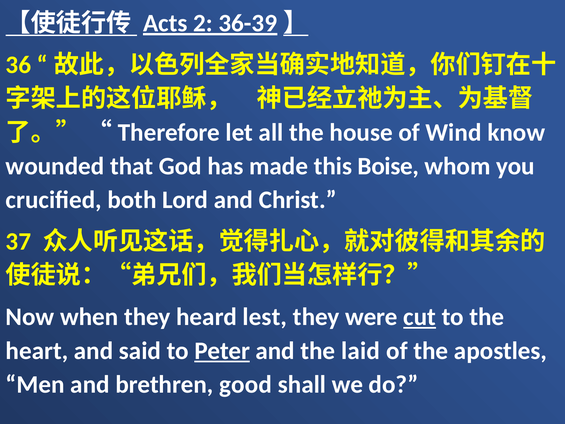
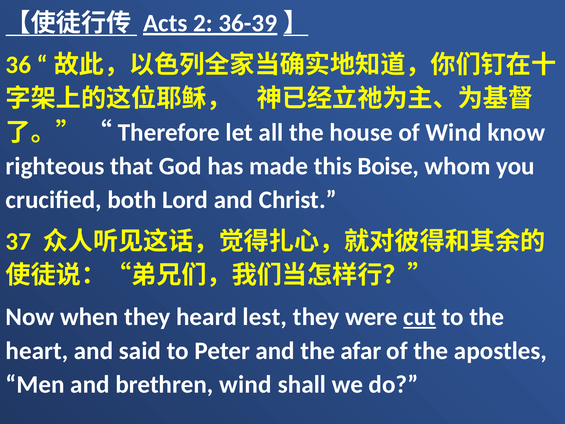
wounded: wounded -> righteous
Peter underline: present -> none
laid: laid -> afar
brethren good: good -> wind
